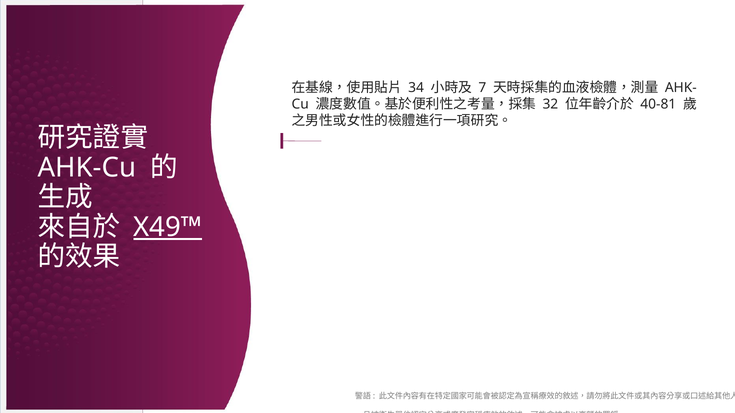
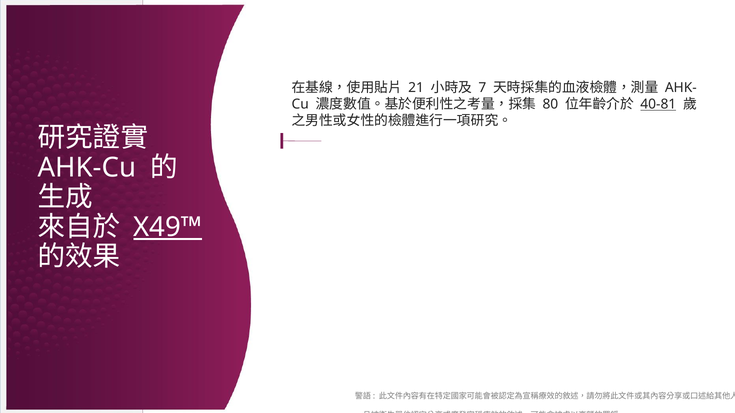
34: 34 -> 21
32: 32 -> 80
40-81 underline: none -> present
